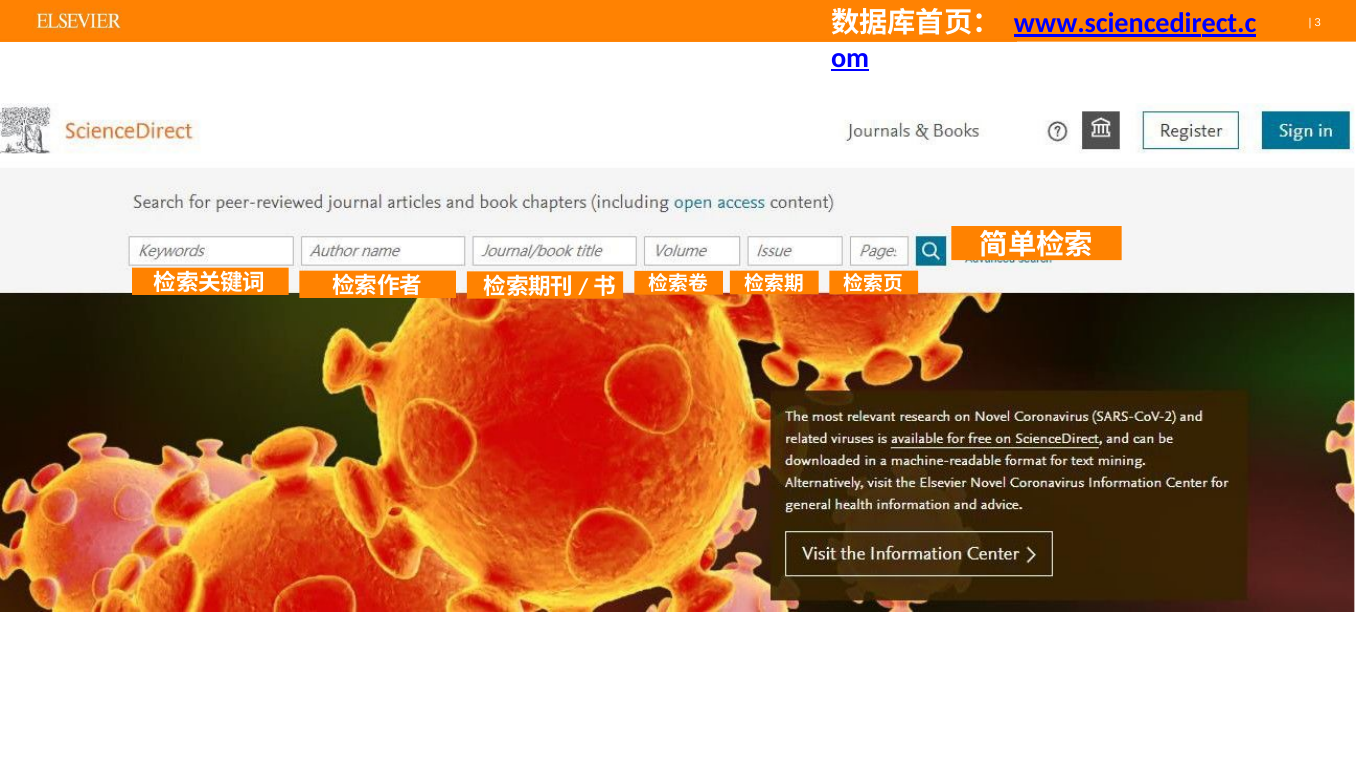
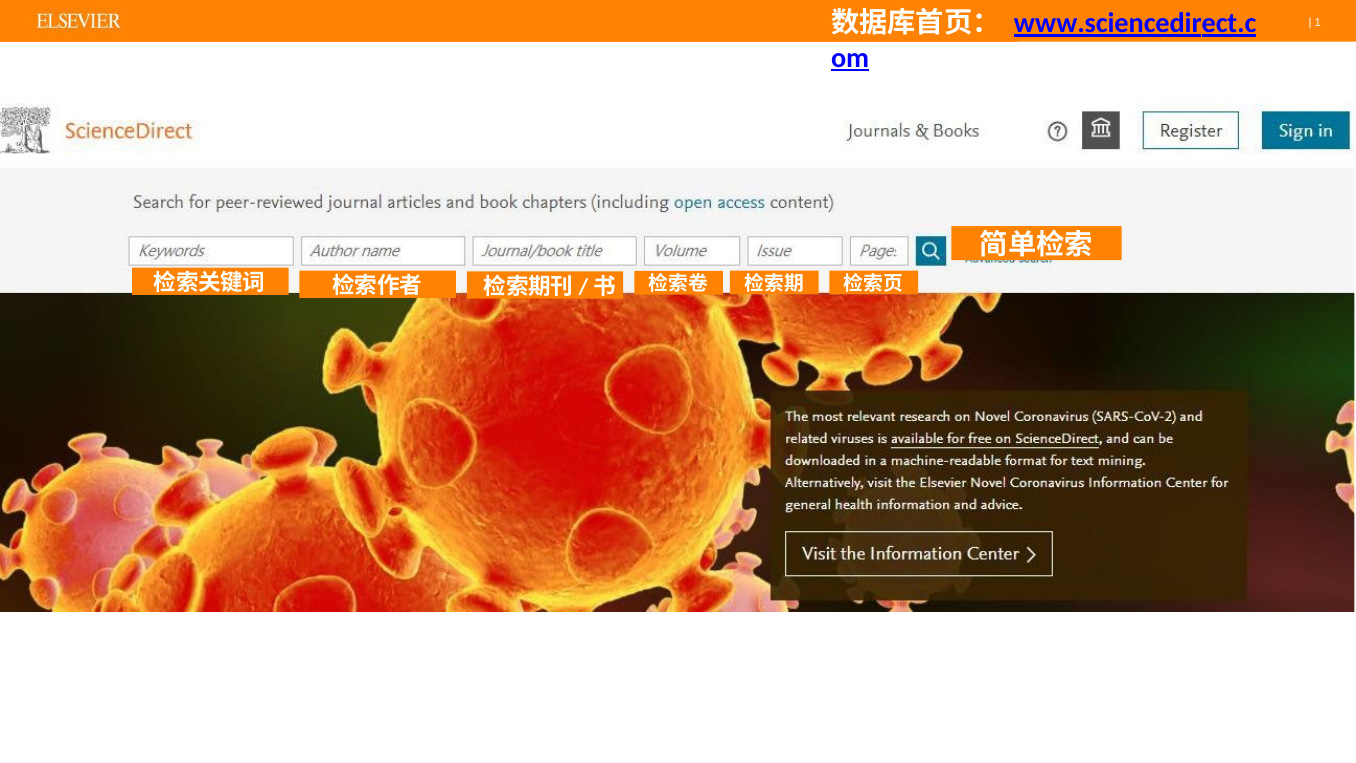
3: 3 -> 1
